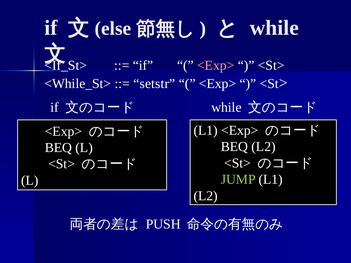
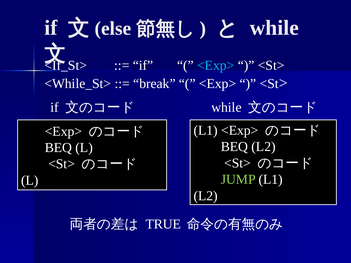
<Exp> at (216, 65) colour: pink -> light blue
setstr: setstr -> break
PUSH: PUSH -> TRUE
